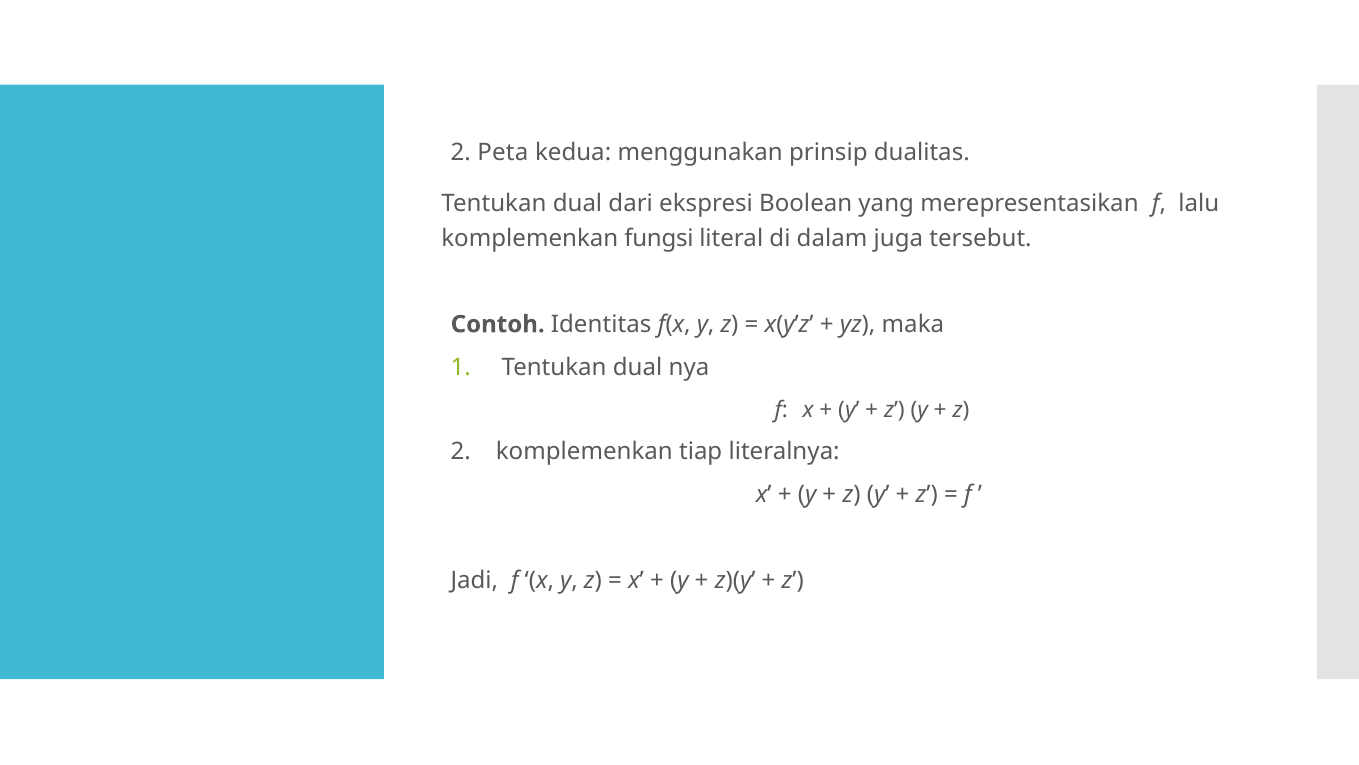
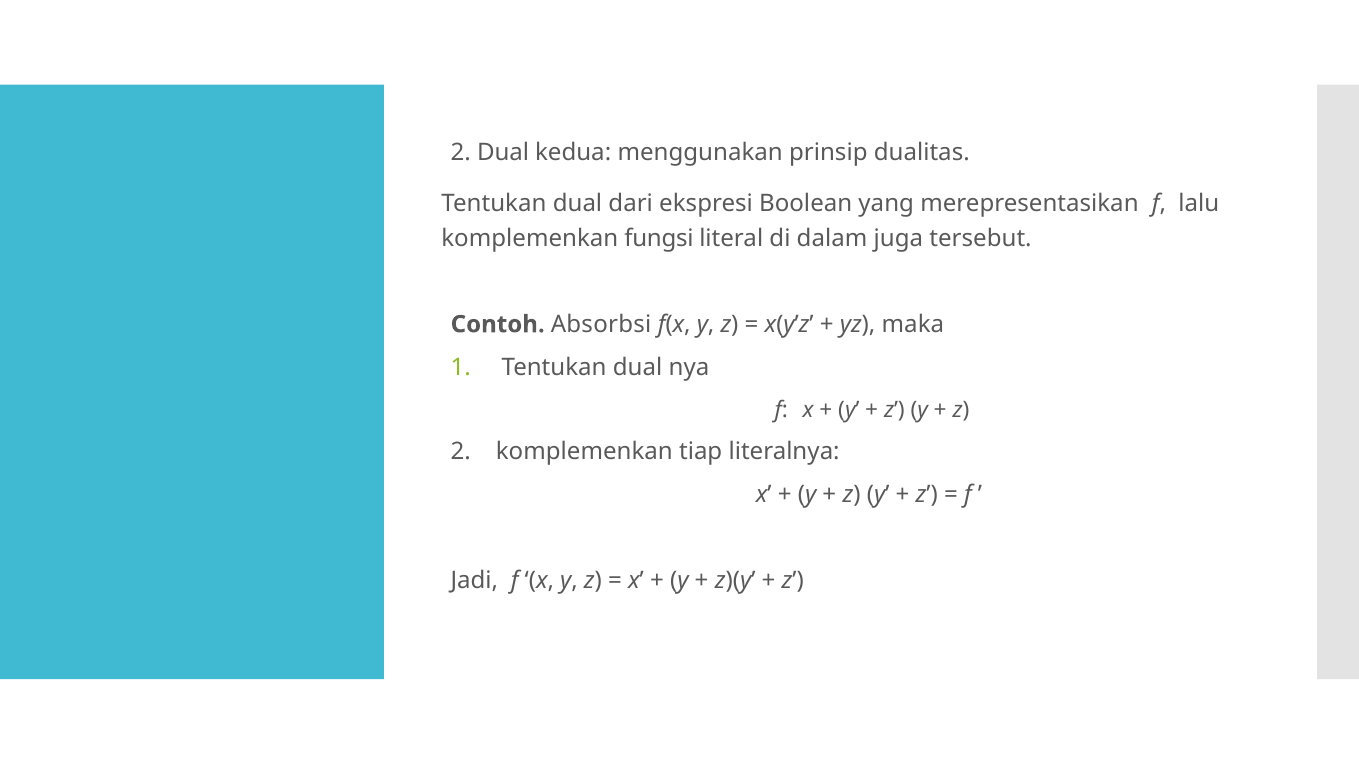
2 Peta: Peta -> Dual
Identitas: Identitas -> Absorbsi
